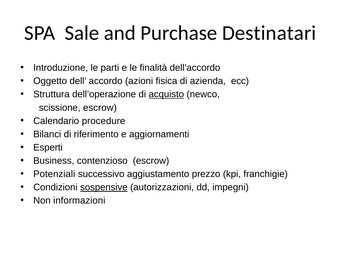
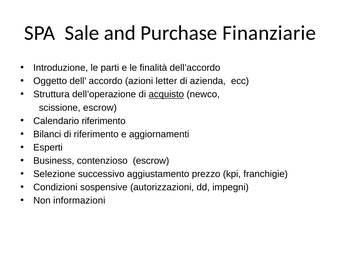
Destinatari: Destinatari -> Finanziarie
fisica: fisica -> letter
Calendario procedure: procedure -> riferimento
Potenziali: Potenziali -> Selezione
sospensive underline: present -> none
